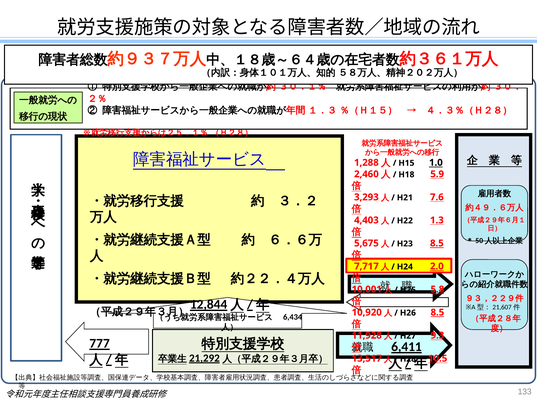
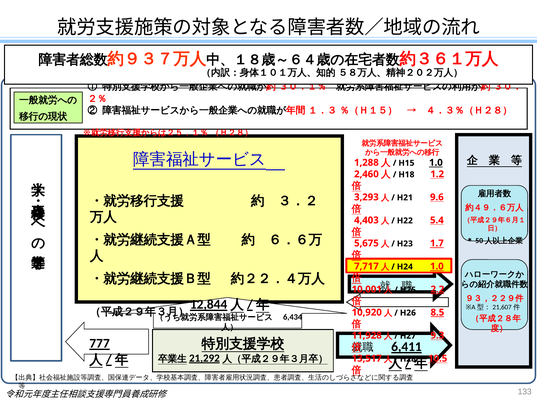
5.9: 5.9 -> 1.2
7.6: 7.6 -> 9.6
1.3: 1.3 -> 5.4
H23 8.5: 8.5 -> 1.7
H24 2.0: 2.0 -> 1.0
5.8: 5.8 -> 2.2
